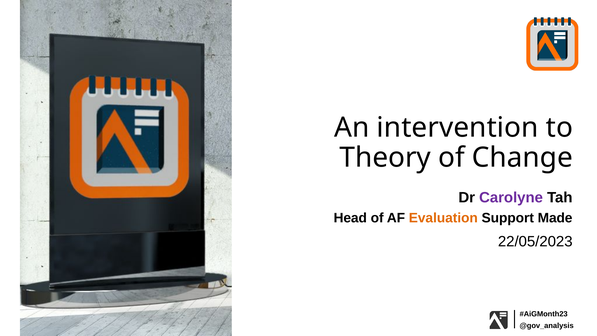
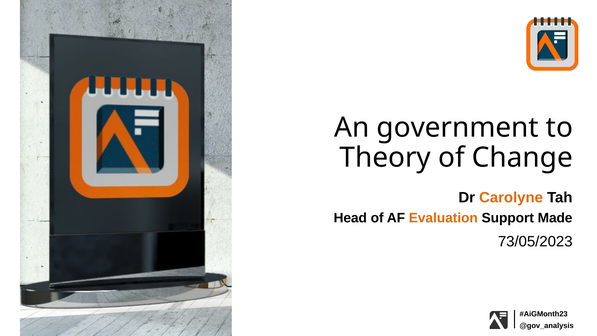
intervention: intervention -> government
Carolyne colour: purple -> orange
22/05/2023: 22/05/2023 -> 73/05/2023
